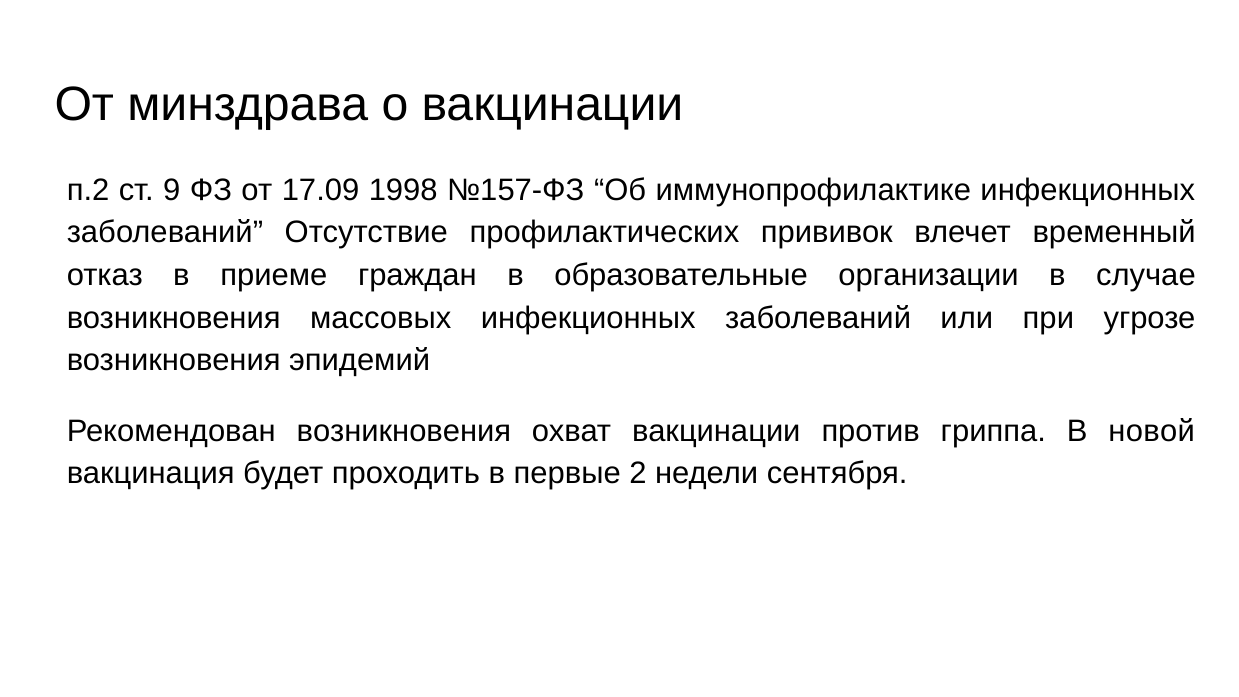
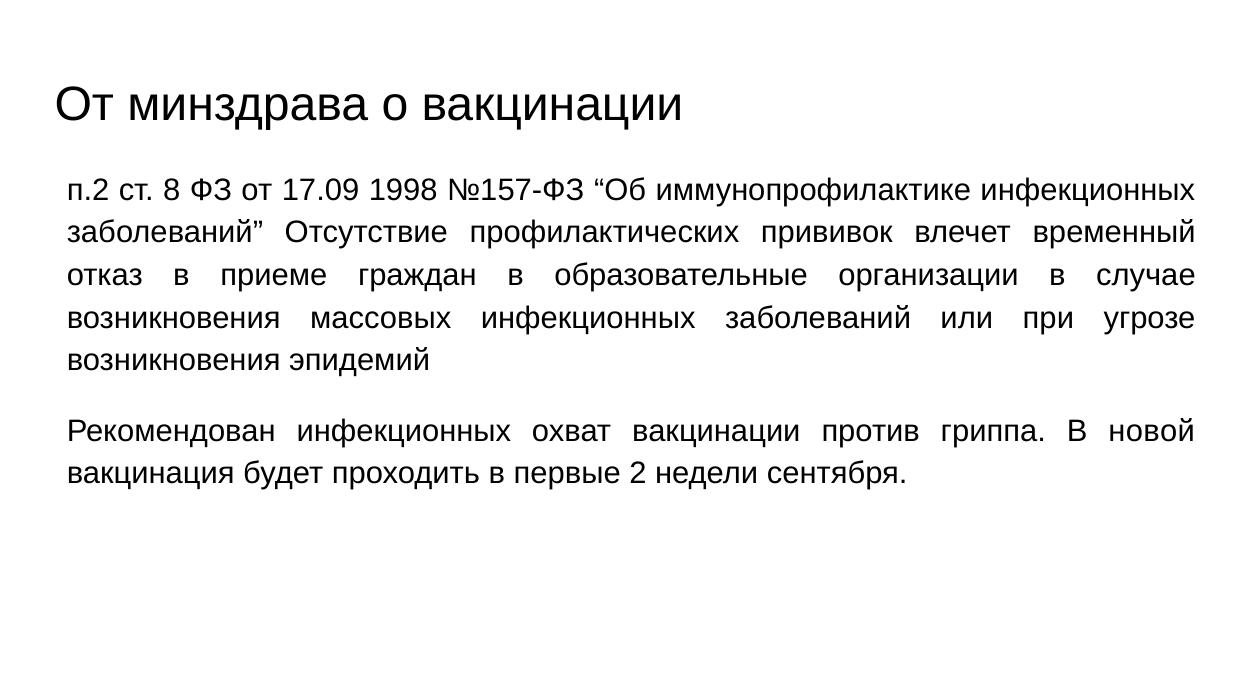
9: 9 -> 8
Рекомендован возникновения: возникновения -> инфекционных
